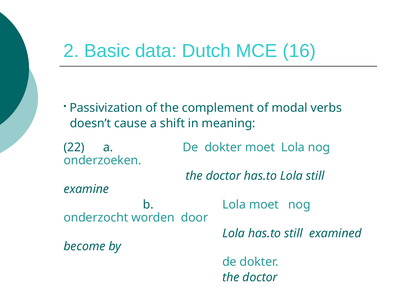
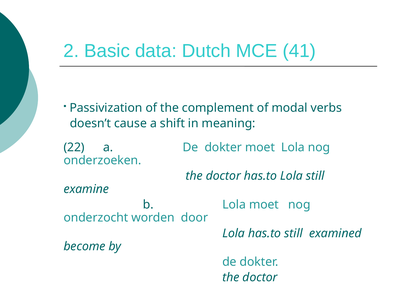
16: 16 -> 41
